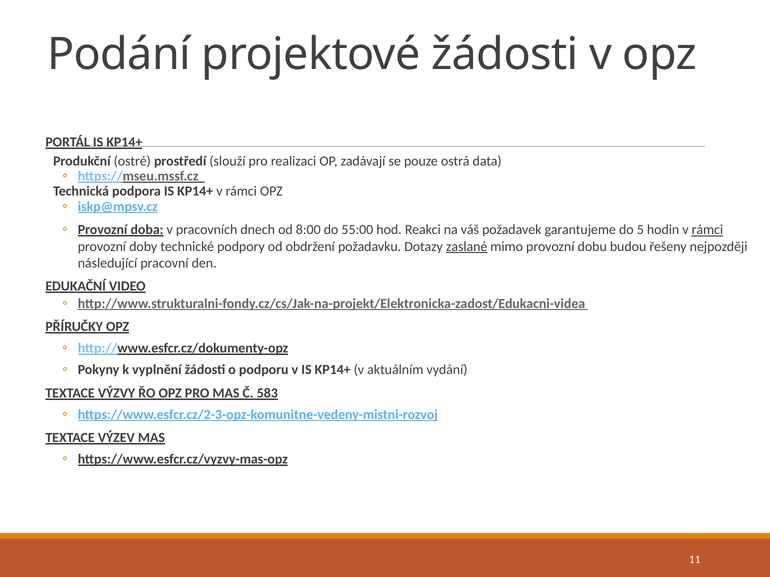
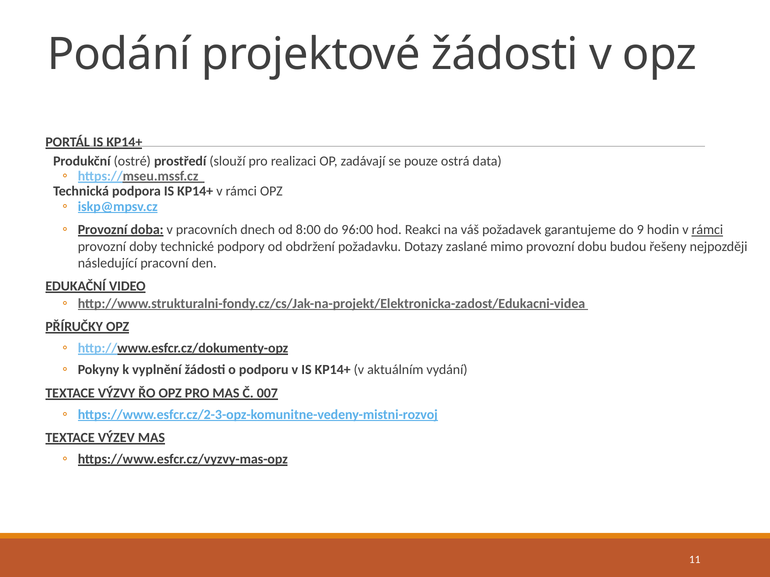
55:00: 55:00 -> 96:00
5: 5 -> 9
zaslané underline: present -> none
583: 583 -> 007
